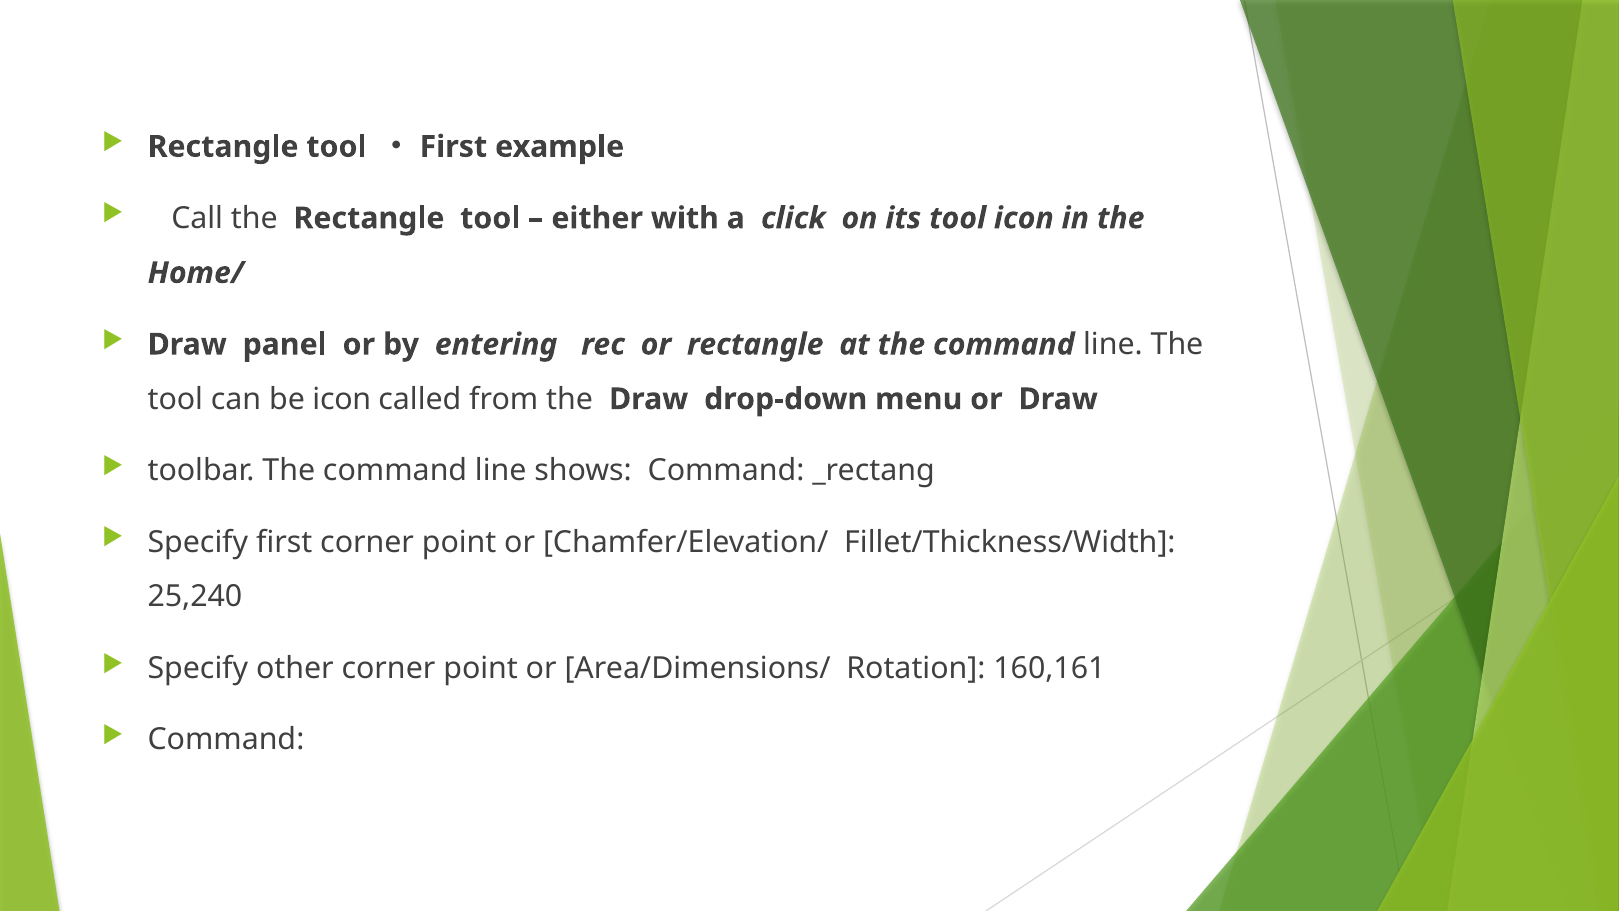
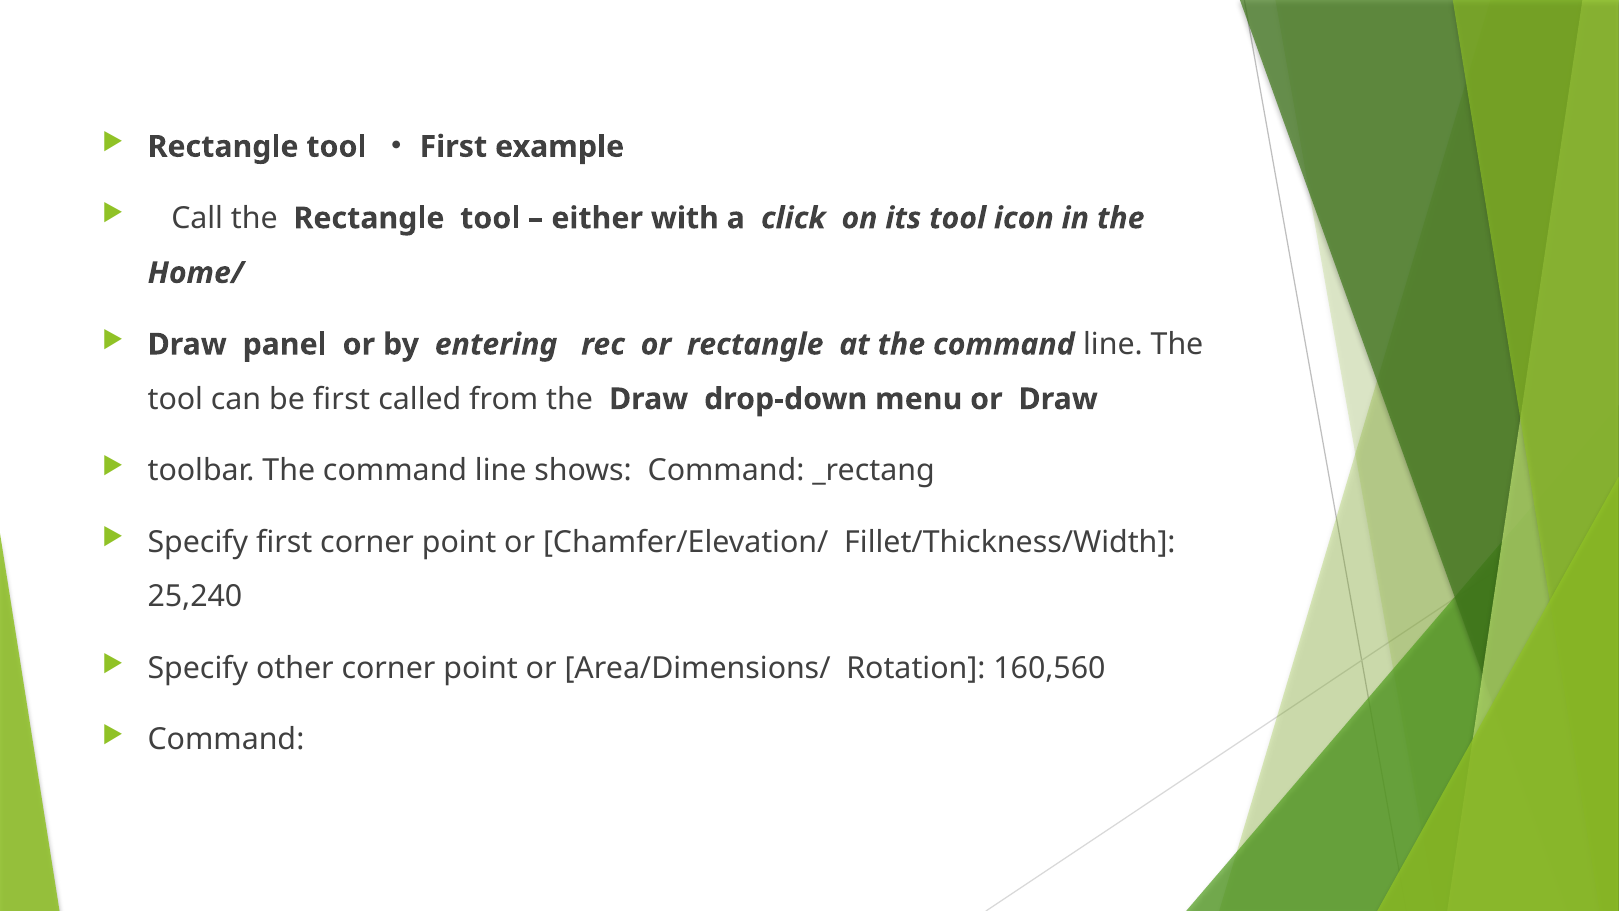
be icon: icon -> ﬁrst
160,161: 160,161 -> 160,560
